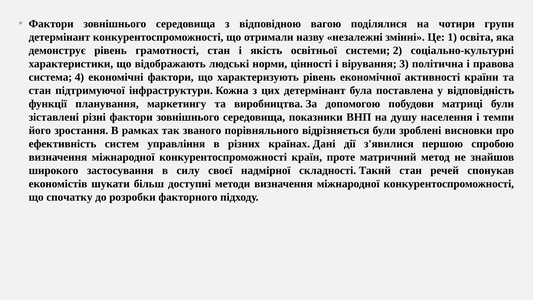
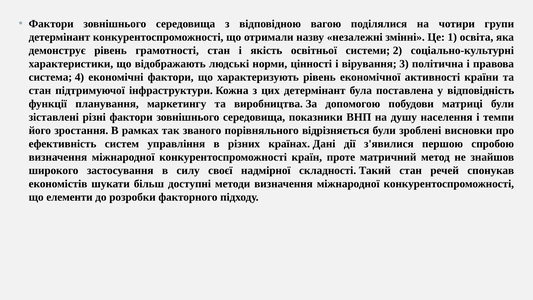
спочатку: спочатку -> елементи
